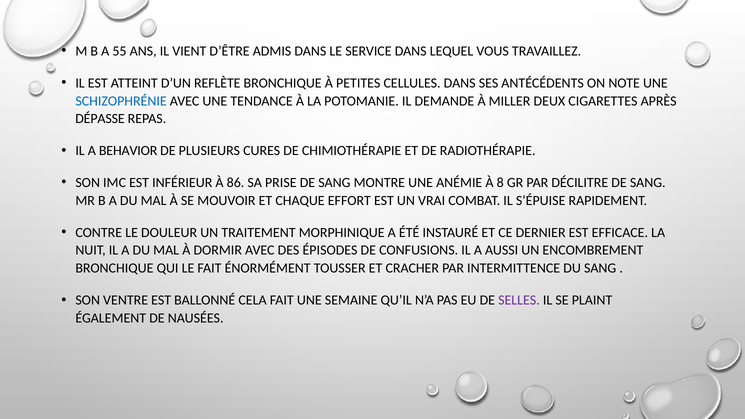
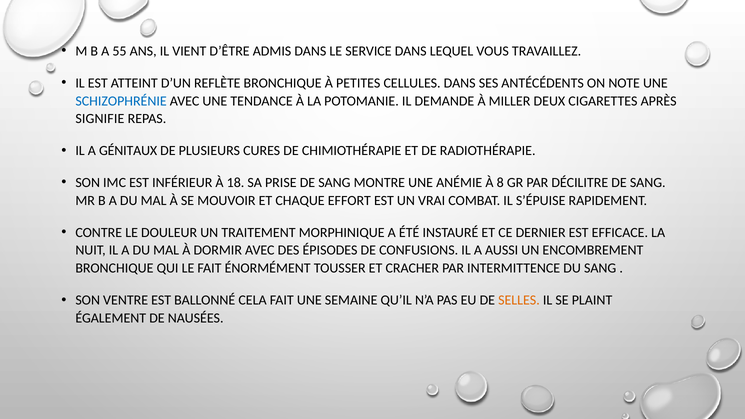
DÉPASSE: DÉPASSE -> SIGNIFIE
BEHAVIOR: BEHAVIOR -> GÉNITAUX
86: 86 -> 18
SELLES colour: purple -> orange
